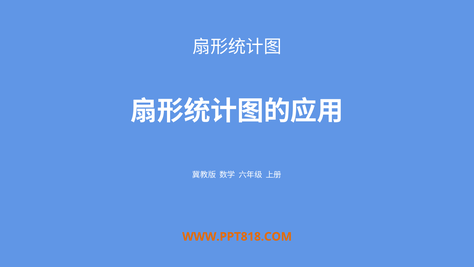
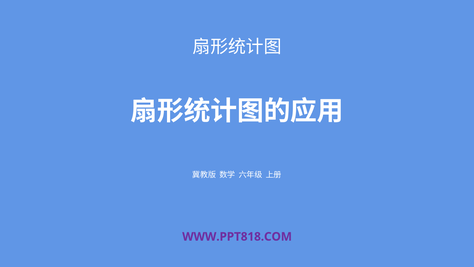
WWW.PPT818.COM colour: orange -> purple
